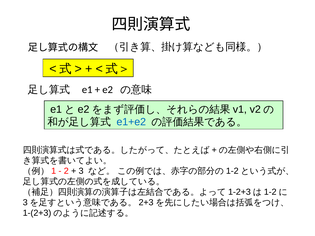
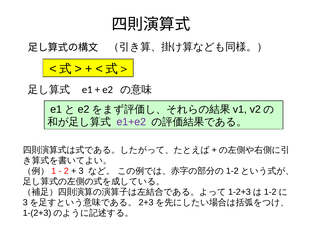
e1+e2 colour: blue -> purple
